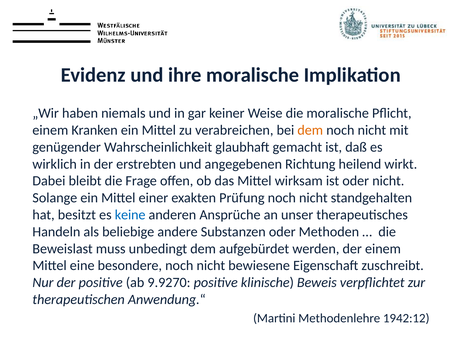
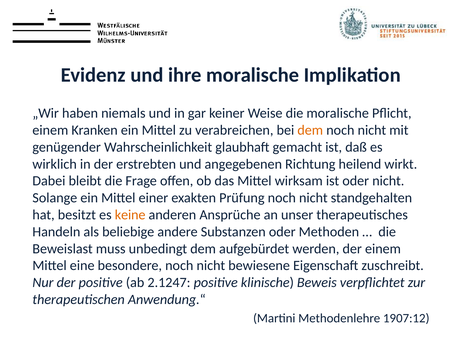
keine colour: blue -> orange
9.9270: 9.9270 -> 2.1247
1942:12: 1942:12 -> 1907:12
